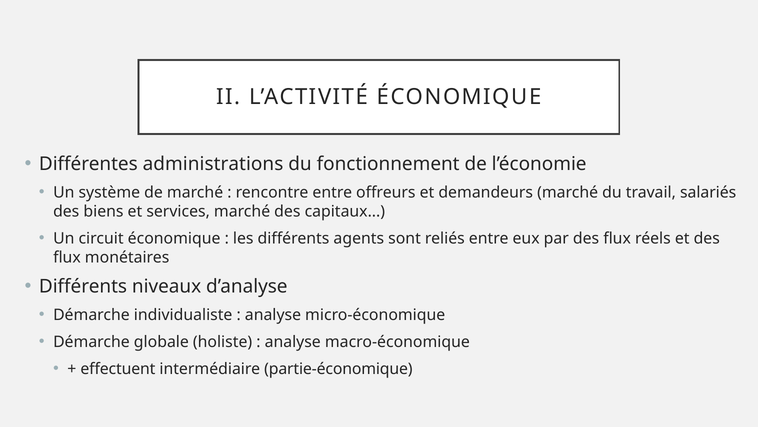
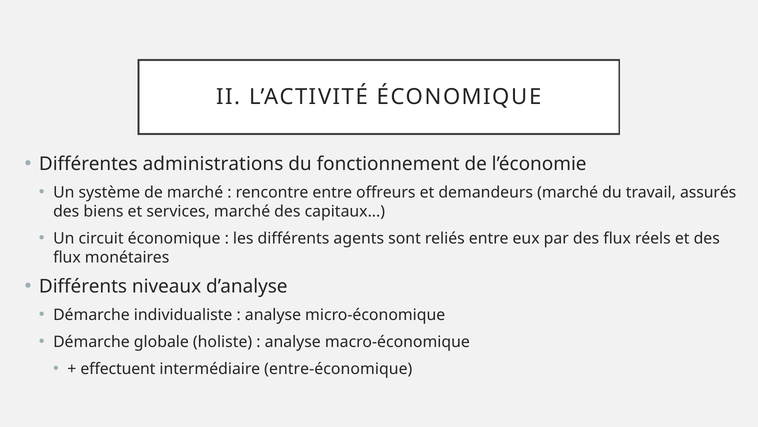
salariés: salariés -> assurés
partie-économique: partie-économique -> entre-économique
